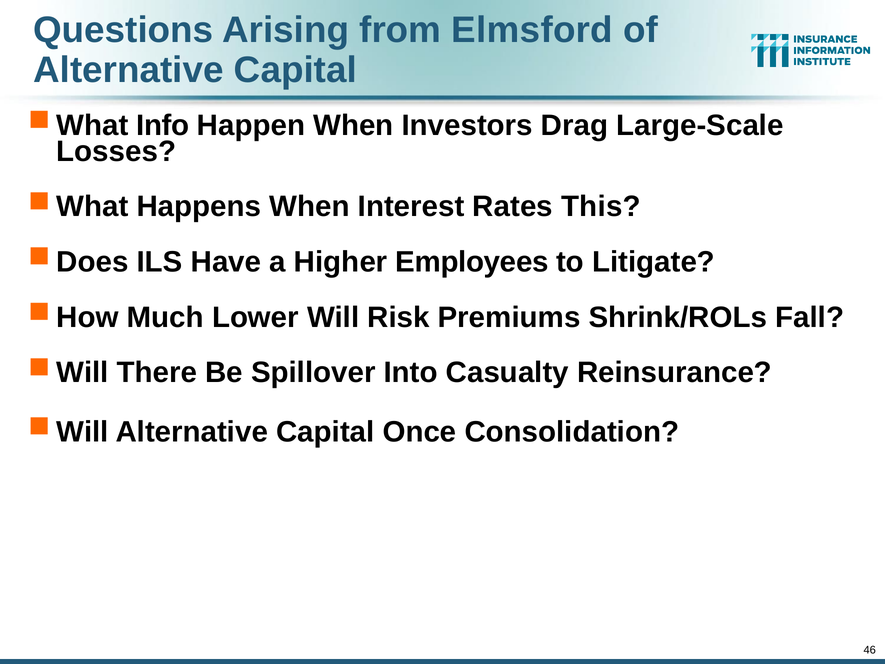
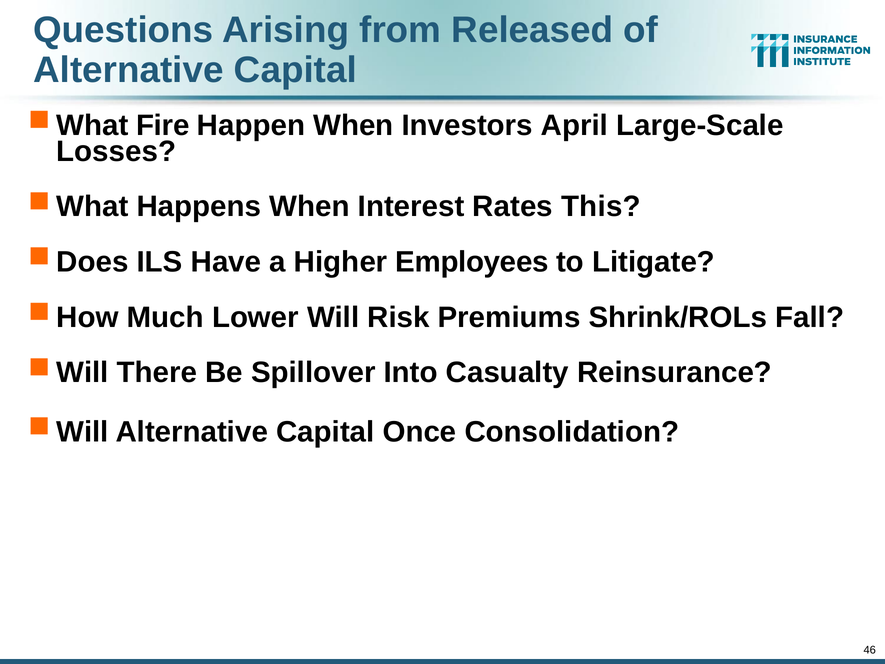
Elmsford: Elmsford -> Released
Info: Info -> Fire
Drag: Drag -> April
